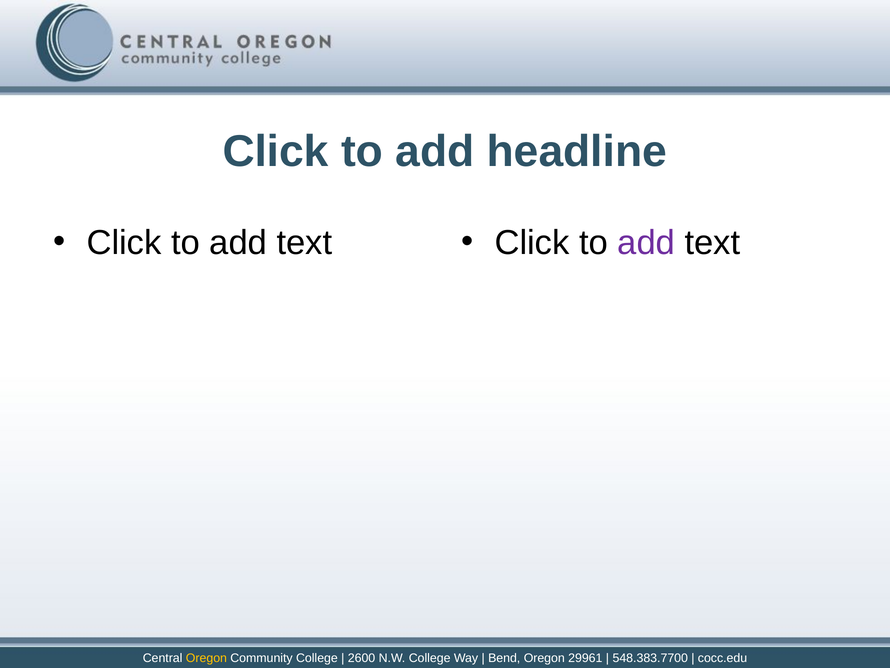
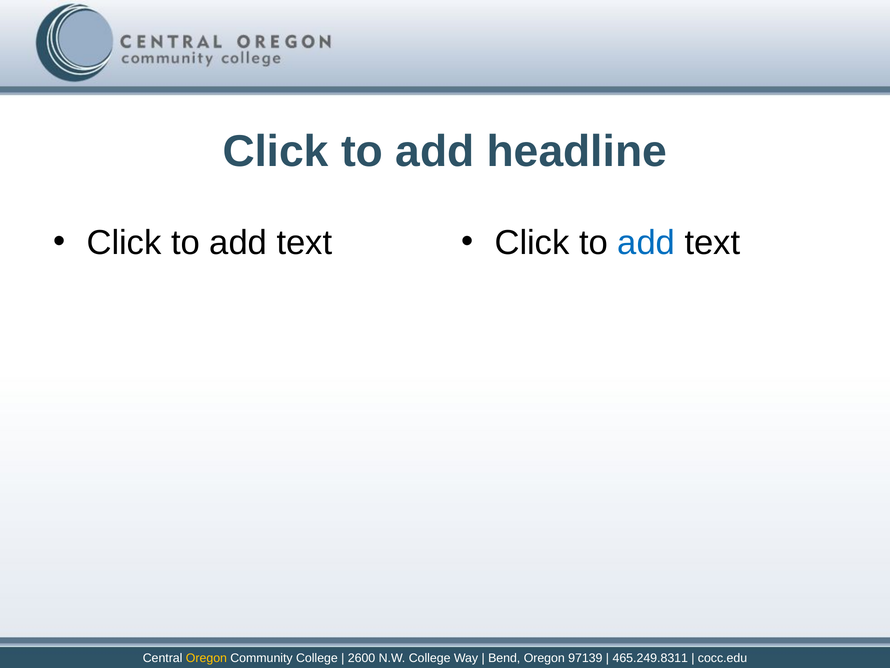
add at (646, 243) colour: purple -> blue
29961: 29961 -> 97139
548.383.7700: 548.383.7700 -> 465.249.8311
